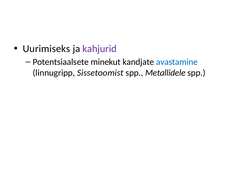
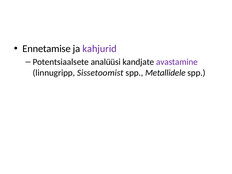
Uurimiseks: Uurimiseks -> Ennetamise
minekut: minekut -> analüüsi
avastamine colour: blue -> purple
